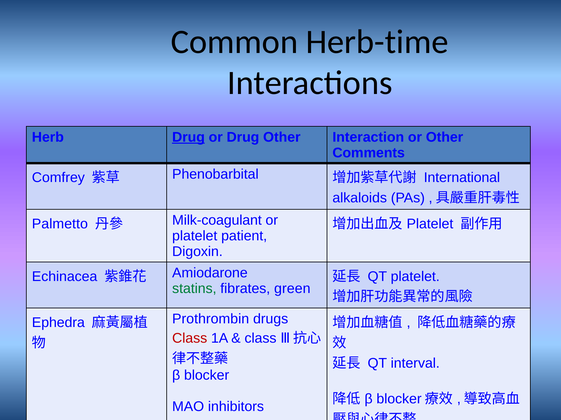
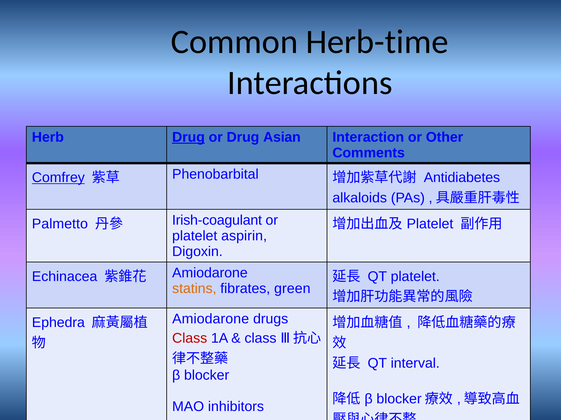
Drug Other: Other -> Asian
Comfrey underline: none -> present
International: International -> Antidiabetes
Milk-coagulant: Milk-coagulant -> Irish-coagulant
patient: patient -> aspirin
statins colour: green -> orange
Prothrombin at (211, 320): Prothrombin -> Amiodarone
